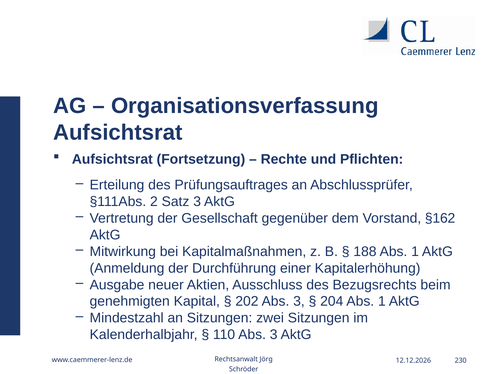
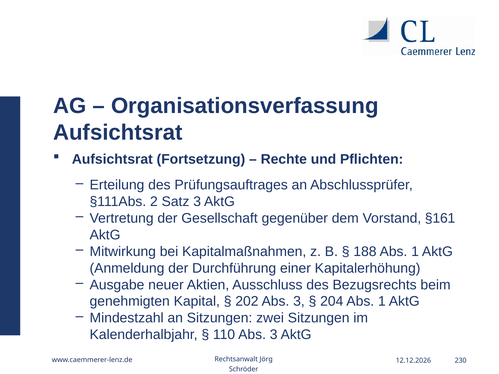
§162: §162 -> §161
